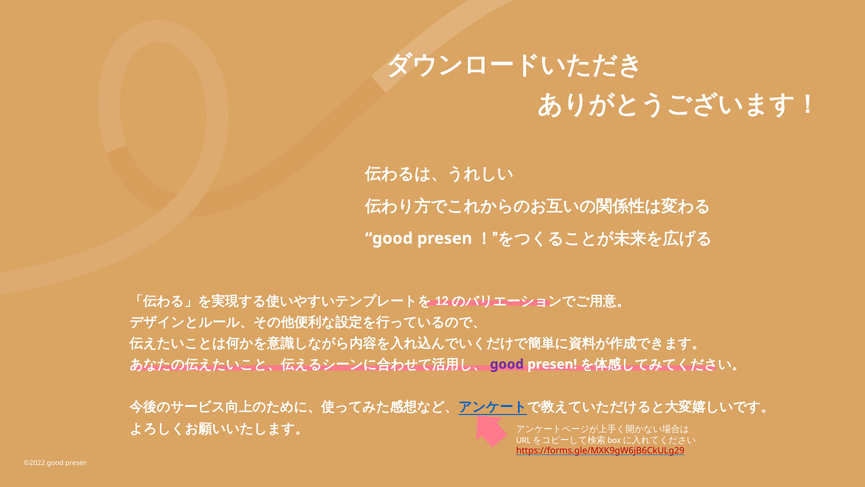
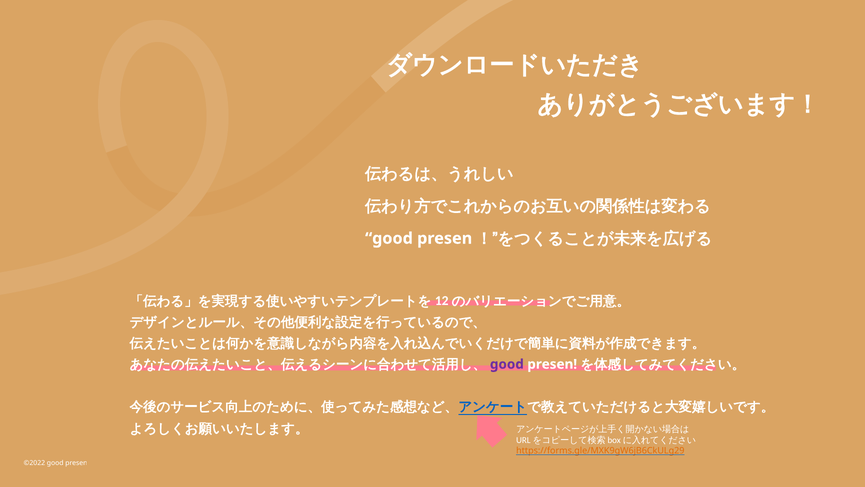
https://forms.gle/MXK9gW6jB6CkULg29 colour: red -> orange
